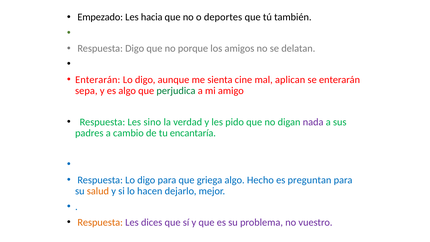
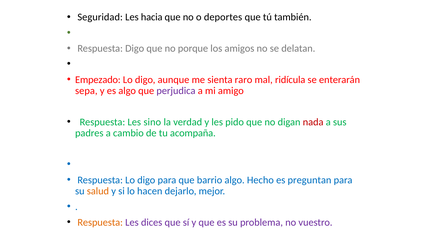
Empezado: Empezado -> Seguridad
Enterarán at (98, 80): Enterarán -> Empezado
cine: cine -> raro
aplican: aplican -> ridícula
perjudica colour: green -> purple
nada colour: purple -> red
encantaría: encantaría -> acompaña
griega: griega -> barrio
